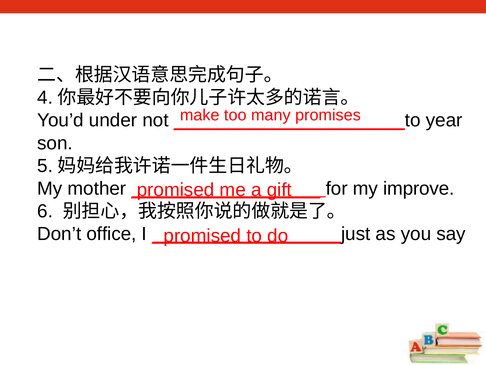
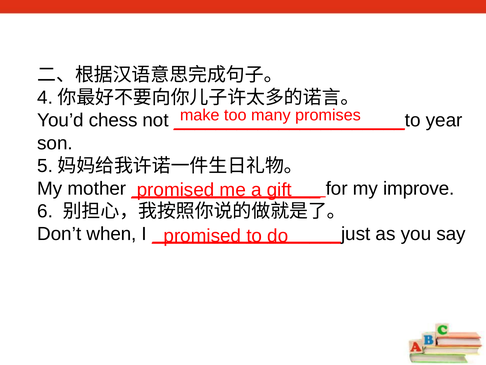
under: under -> chess
office: office -> when
